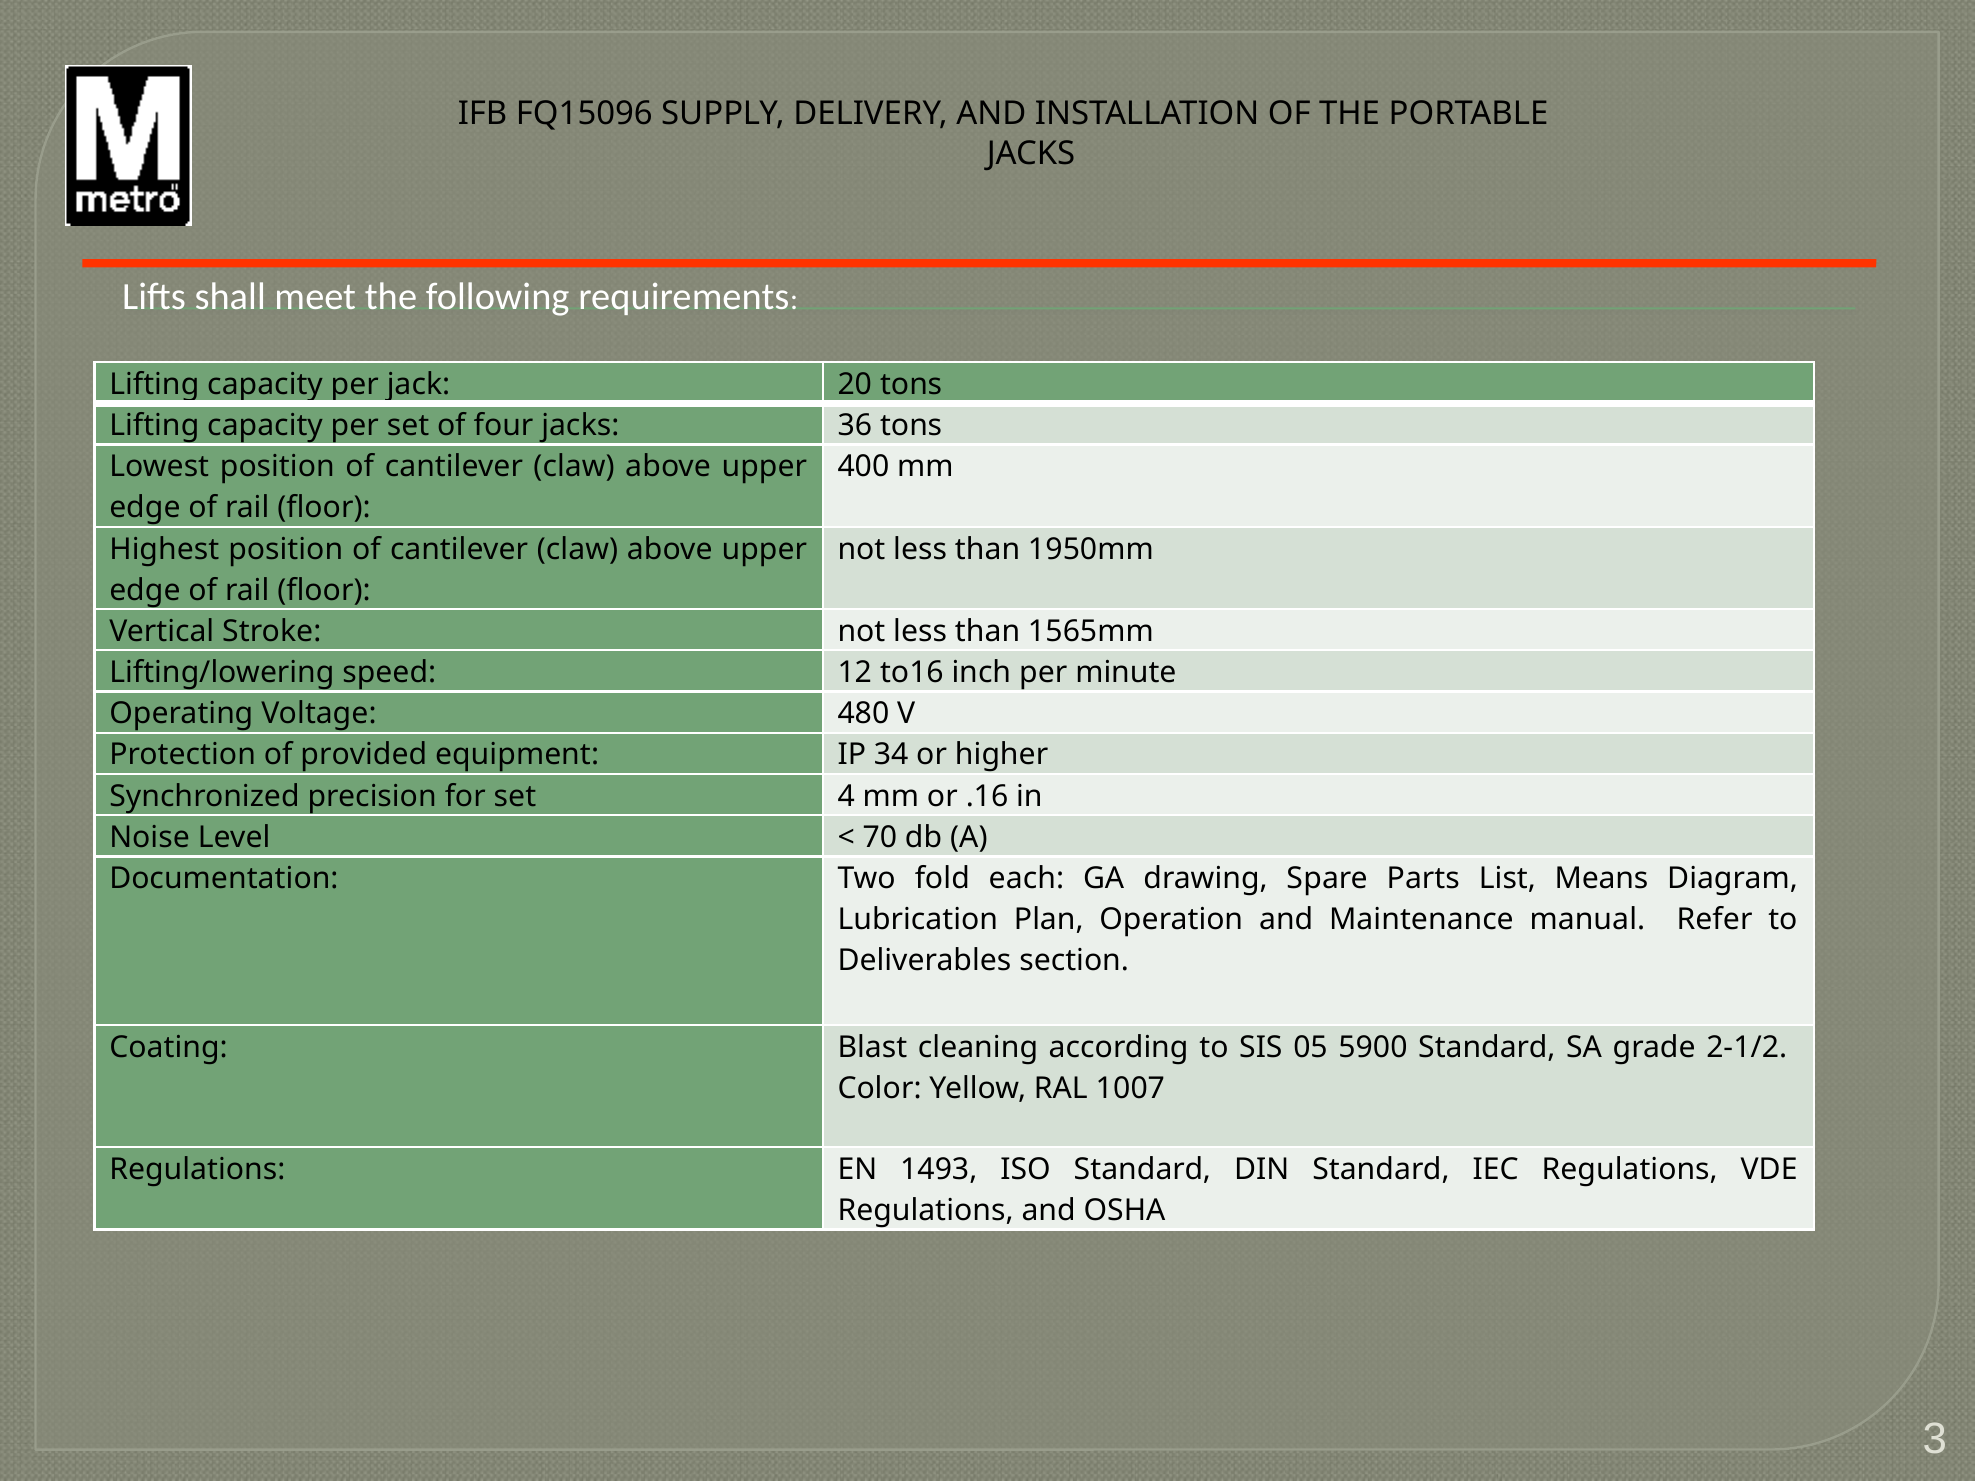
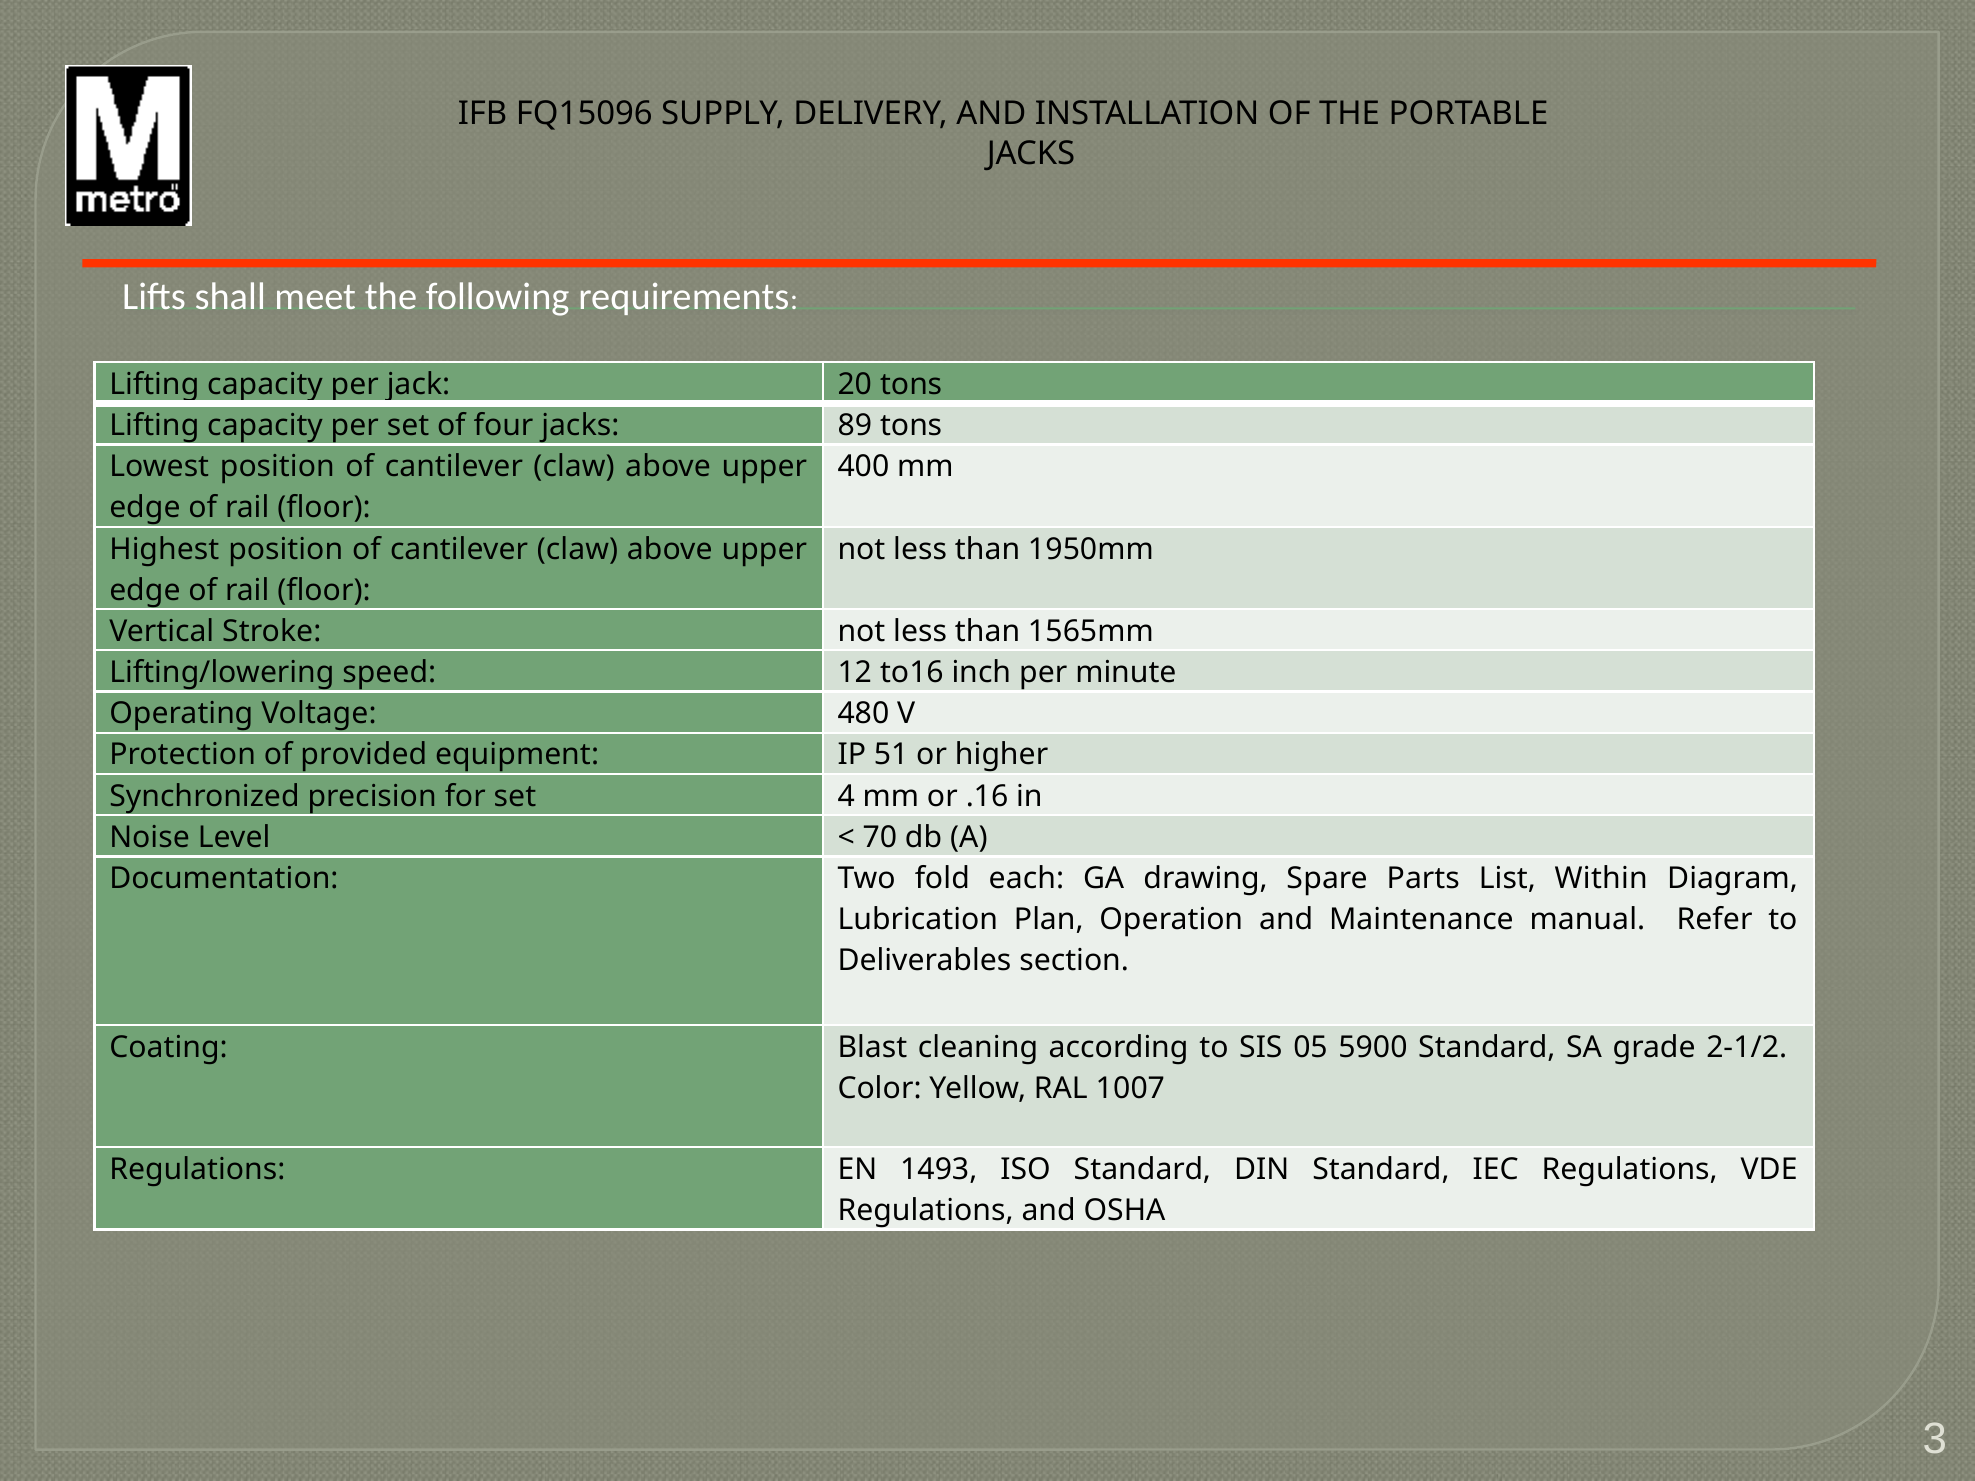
36: 36 -> 89
34: 34 -> 51
Means: Means -> Within
